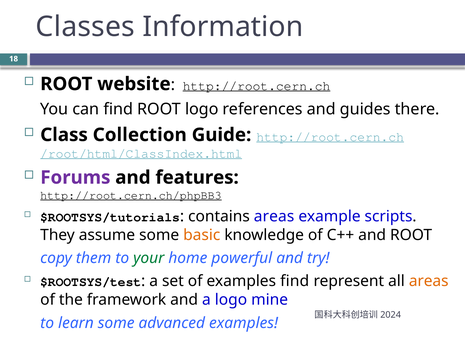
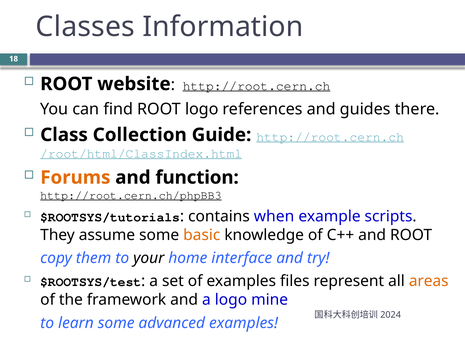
Forums colour: purple -> orange
features: features -> function
contains areas: areas -> when
your colour: green -> black
powerful: powerful -> interface
examples find: find -> files
